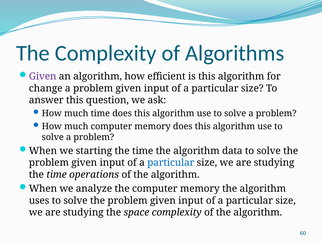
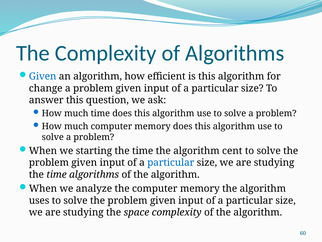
Given at (43, 76) colour: purple -> blue
data: data -> cent
time operations: operations -> algorithms
